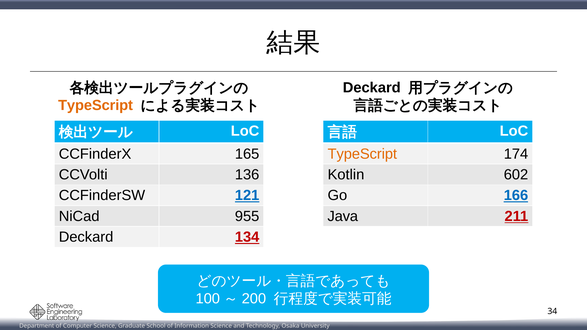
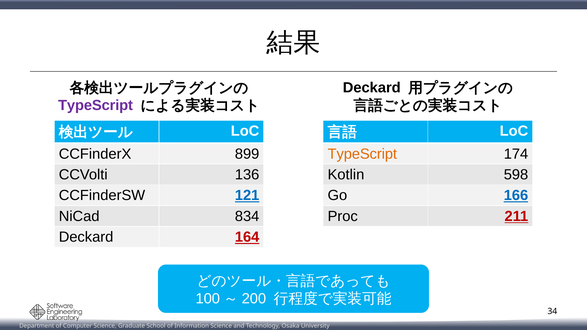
TypeScript at (96, 105) colour: orange -> purple
165: 165 -> 899
602: 602 -> 598
955: 955 -> 834
Java: Java -> Proc
134: 134 -> 164
